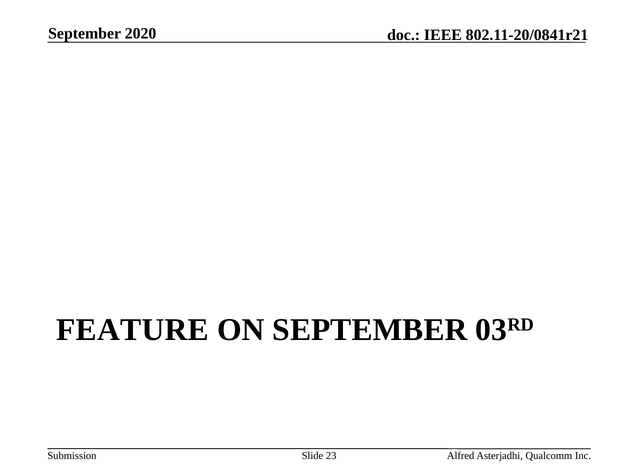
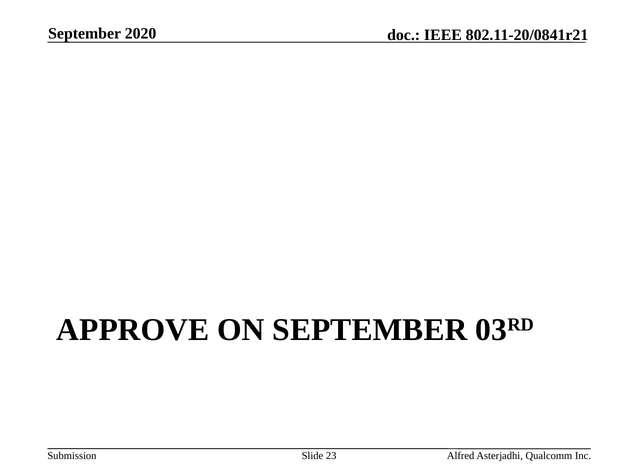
FEATURE: FEATURE -> APPROVE
